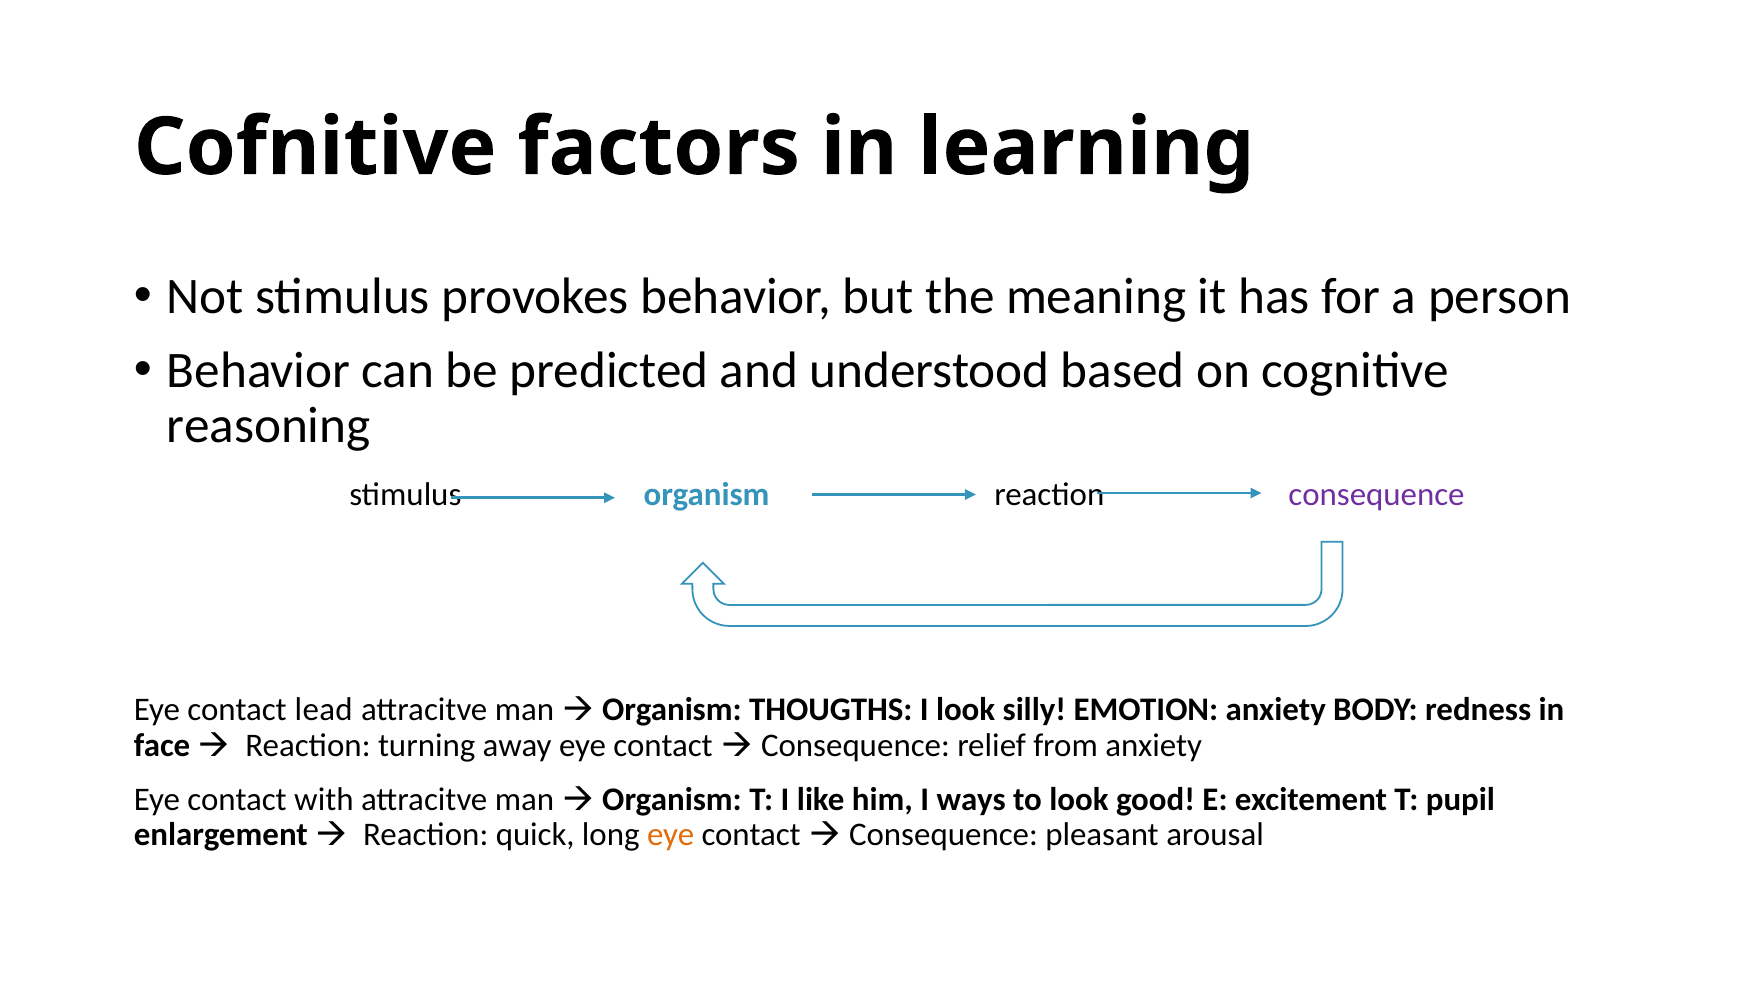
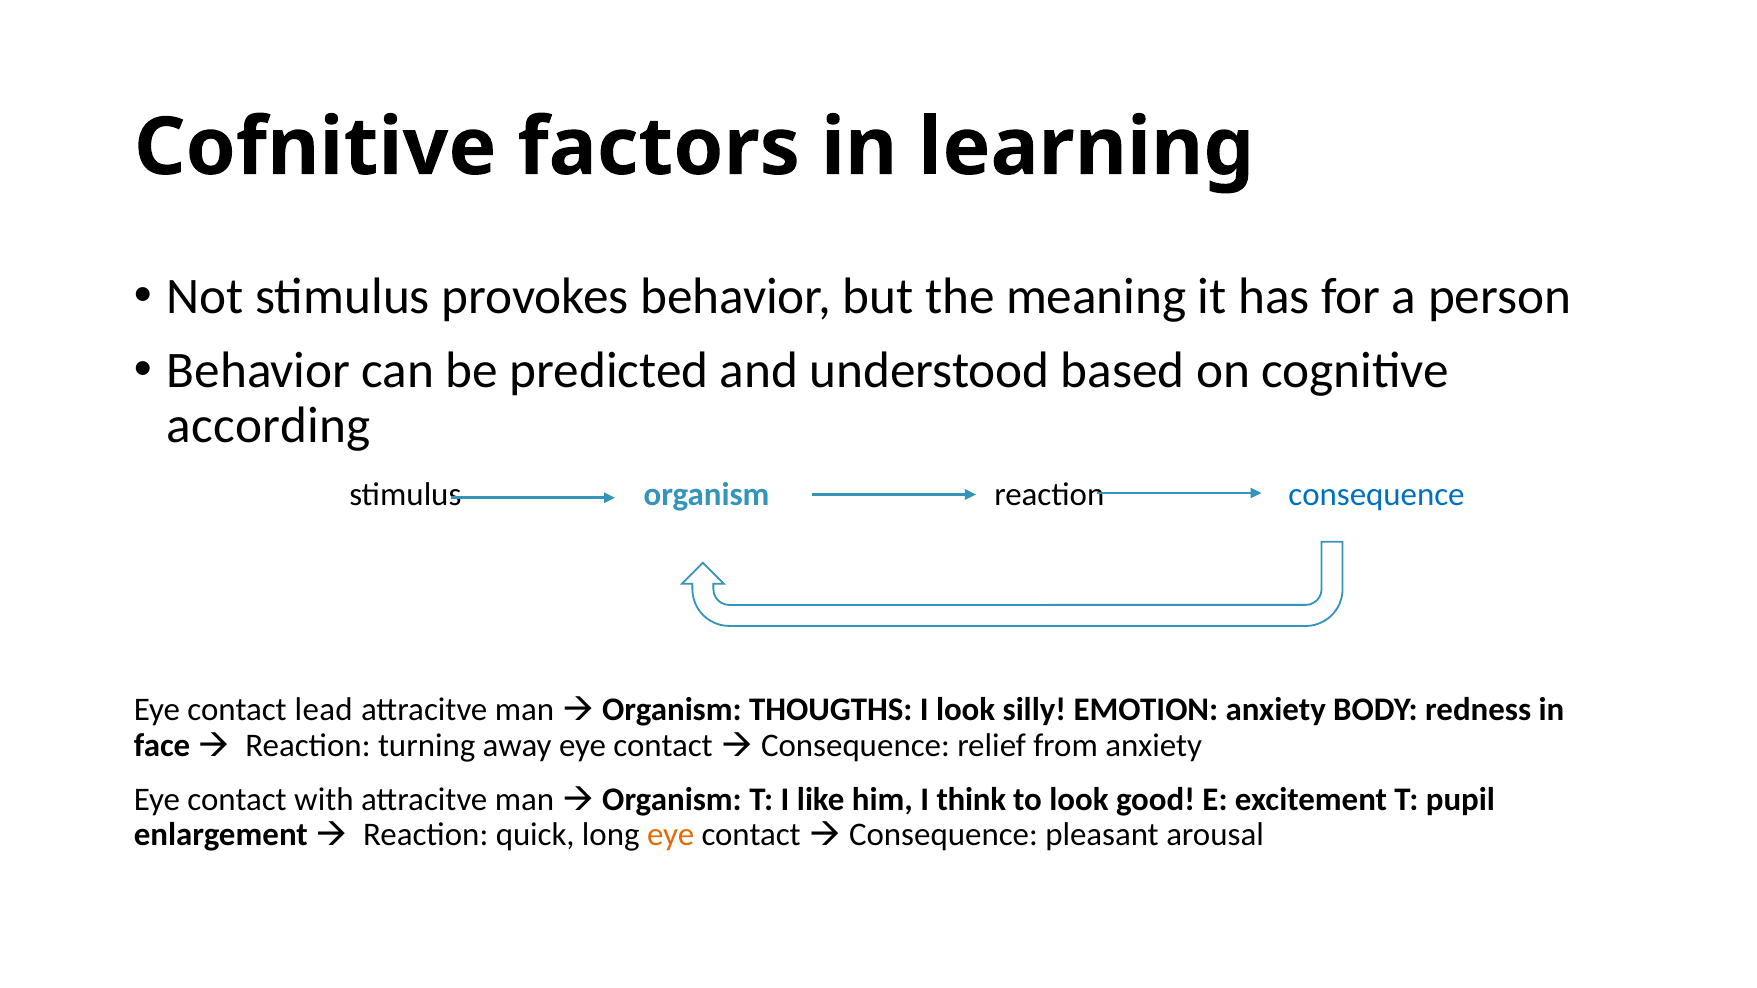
reasoning: reasoning -> according
consequence at (1377, 495) colour: purple -> blue
ways: ways -> think
